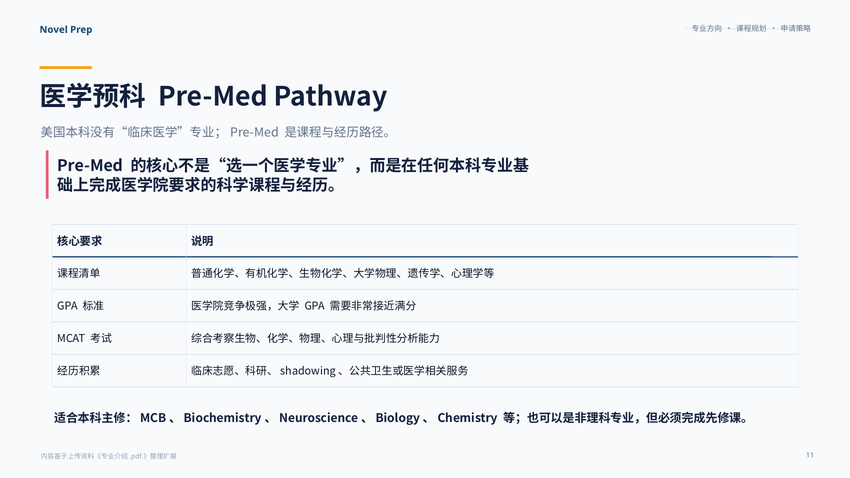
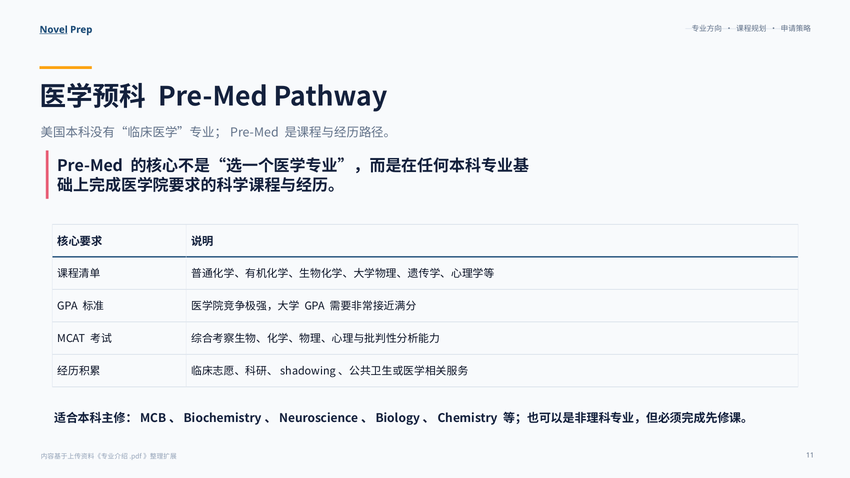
Novel underline: none -> present
